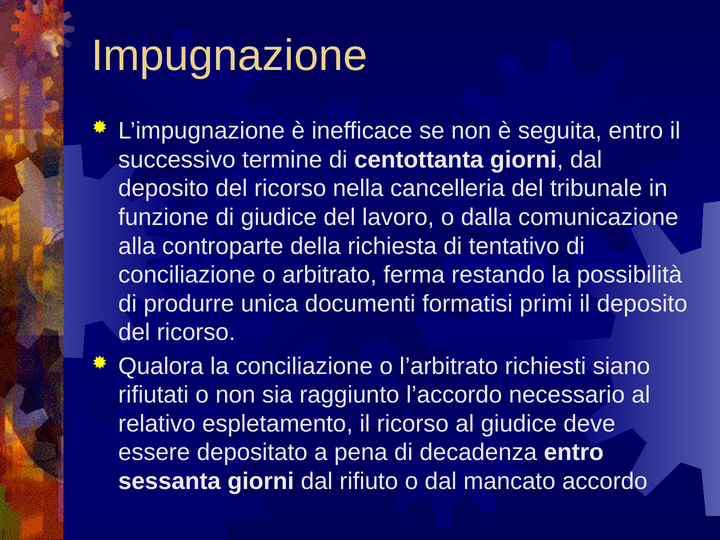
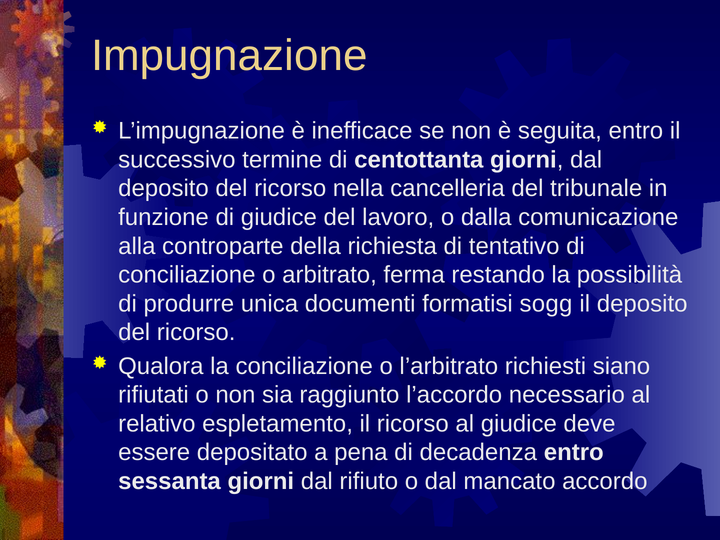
primi: primi -> sogg
